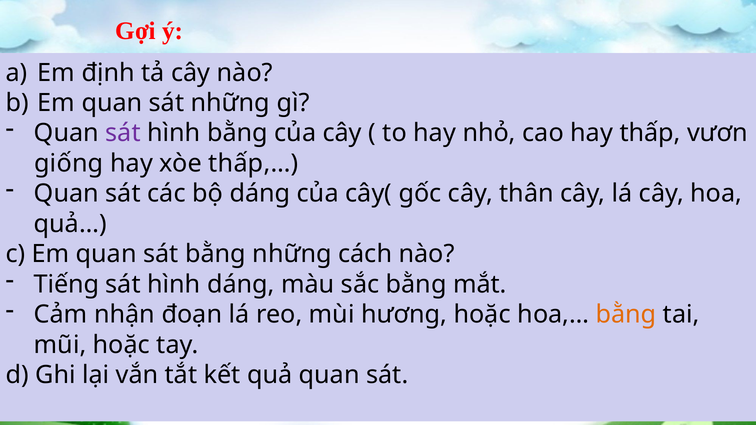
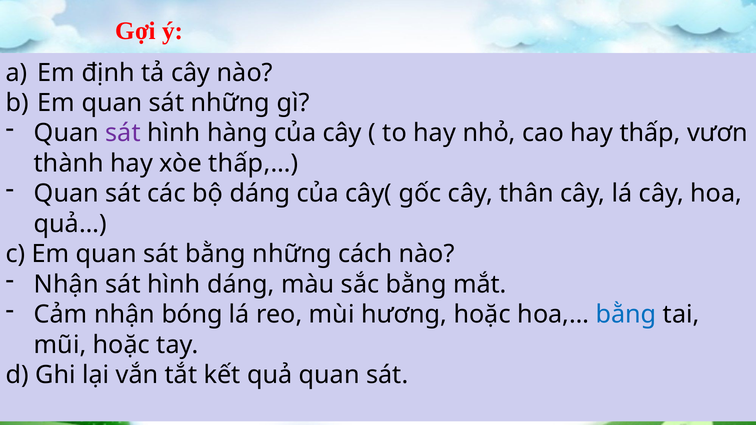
hình bằng: bằng -> hàng
giống: giống -> thành
Tiếng at (66, 284): Tiếng -> Nhận
đoạn: đoạn -> bóng
bằng at (626, 315) colour: orange -> blue
